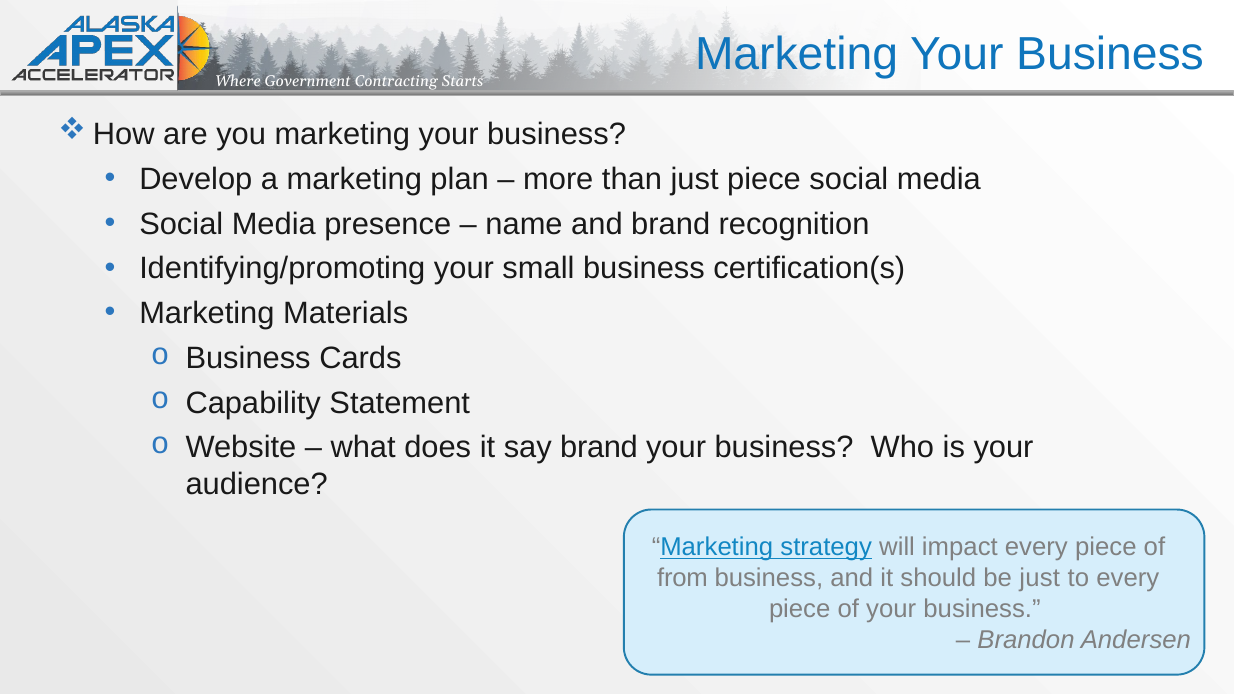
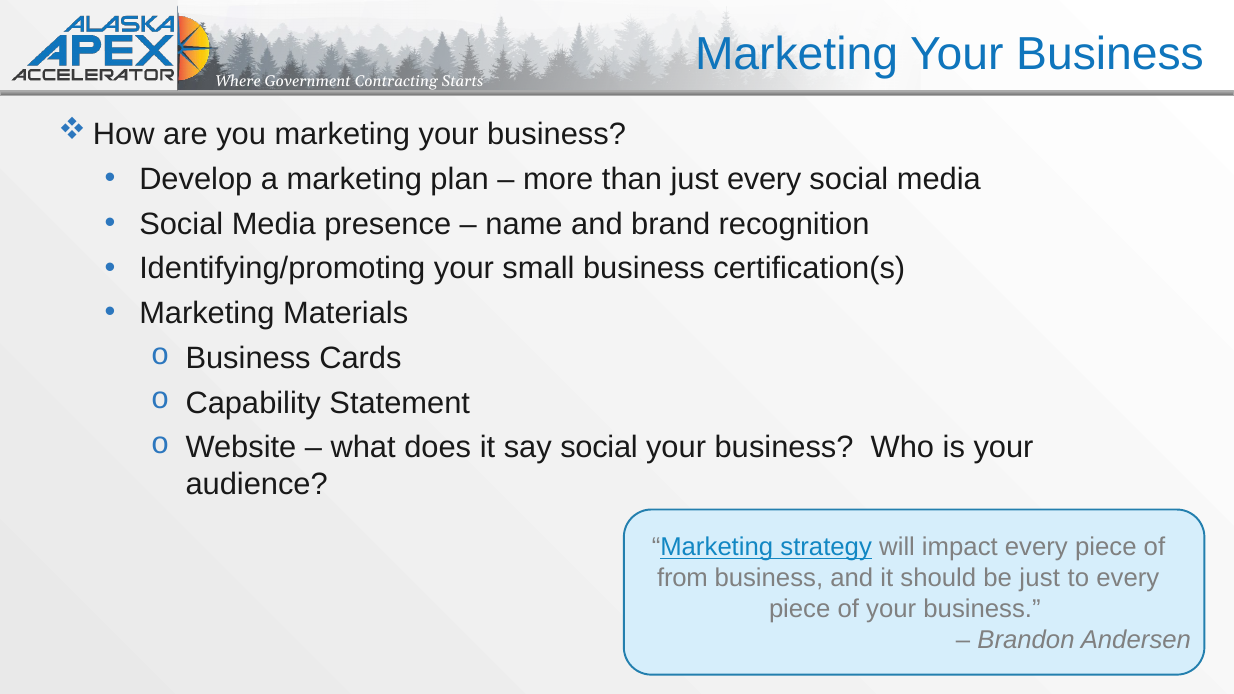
just piece: piece -> every
say brand: brand -> social
